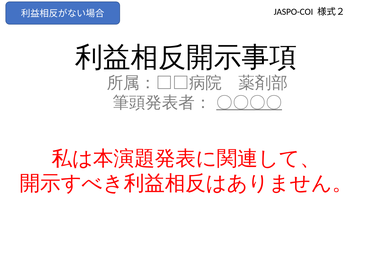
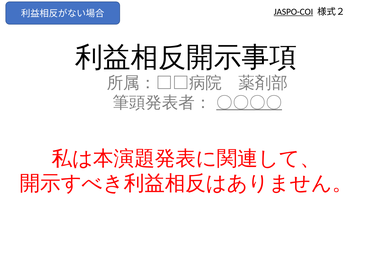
JASPO-COI underline: none -> present
